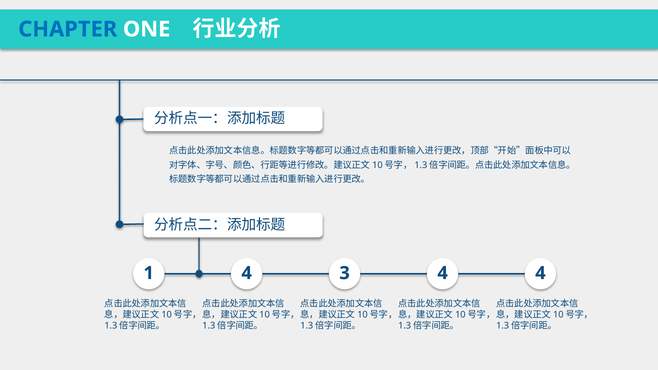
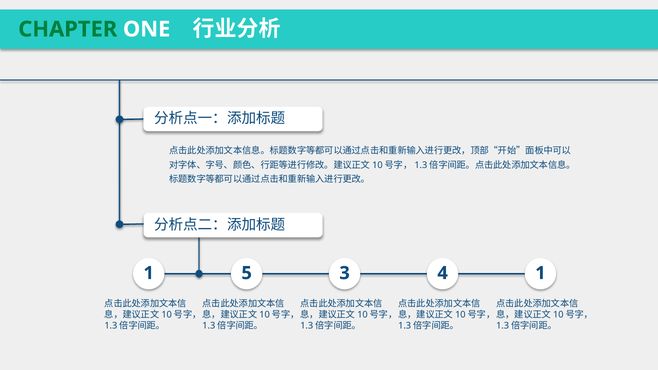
CHAPTER colour: blue -> green
1 4: 4 -> 5
4 at (540, 273): 4 -> 1
